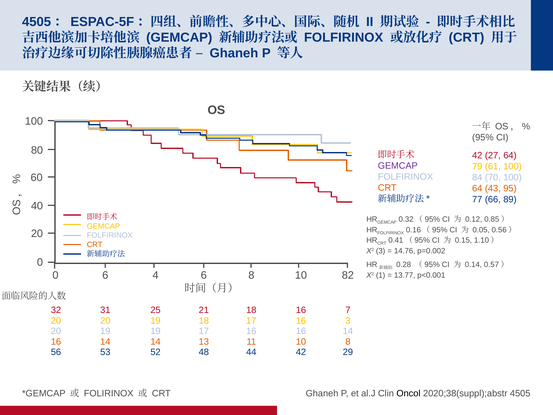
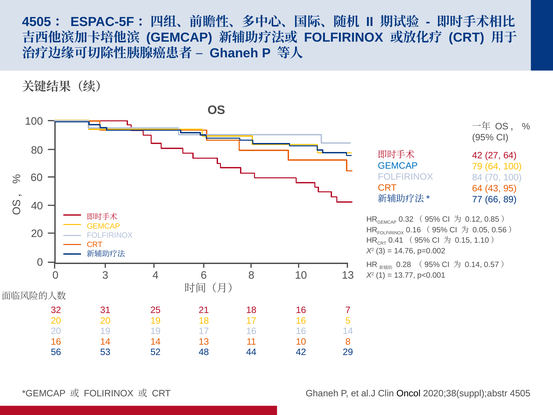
GEMCAP at (398, 166) colour: purple -> blue
79 61: 61 -> 64
0 6: 6 -> 3
10 82: 82 -> 13
16 3: 3 -> 5
